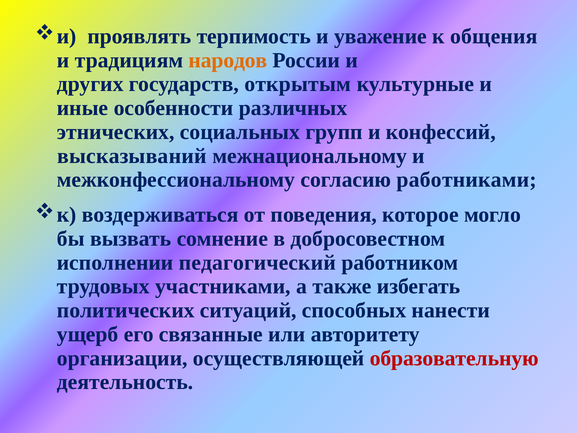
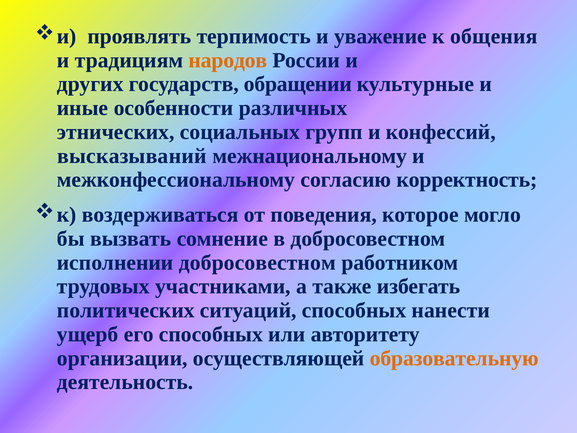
открытым: открытым -> обращении
работниками: работниками -> корректность
исполнении педагогический: педагогический -> добросовестном
его связанные: связанные -> способных
образовательную colour: red -> orange
